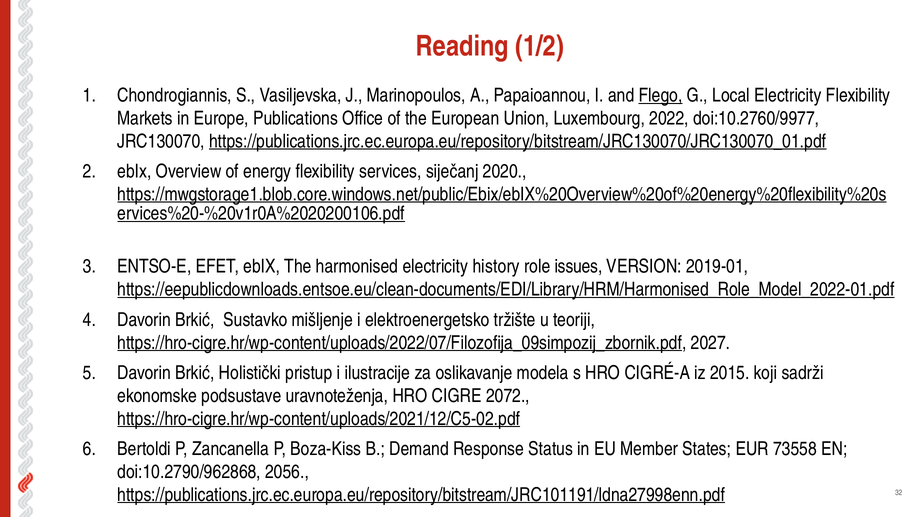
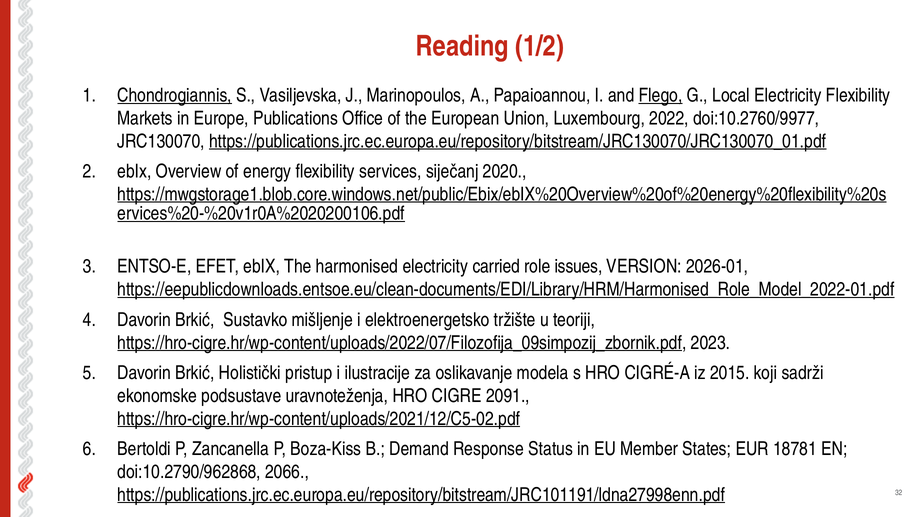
Chondrogiannis underline: none -> present
history: history -> carried
2019-01: 2019-01 -> 2026-01
2027: 2027 -> 2023
2072: 2072 -> 2091
73558: 73558 -> 18781
2056: 2056 -> 2066
